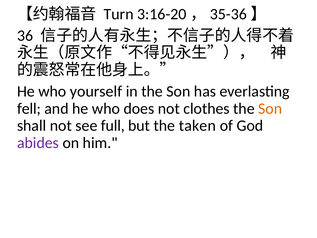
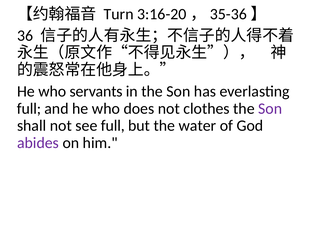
yourself: yourself -> servants
fell at (29, 108): fell -> full
Son at (270, 108) colour: orange -> purple
taken: taken -> water
